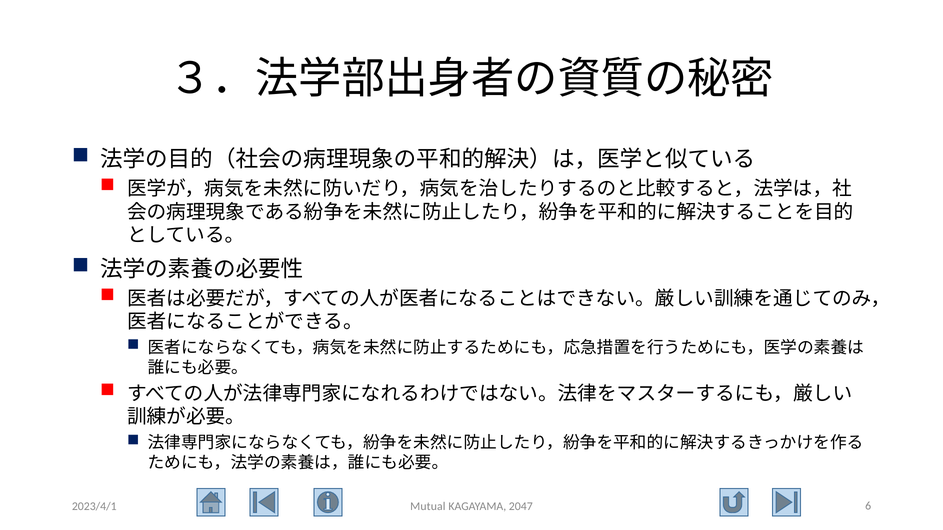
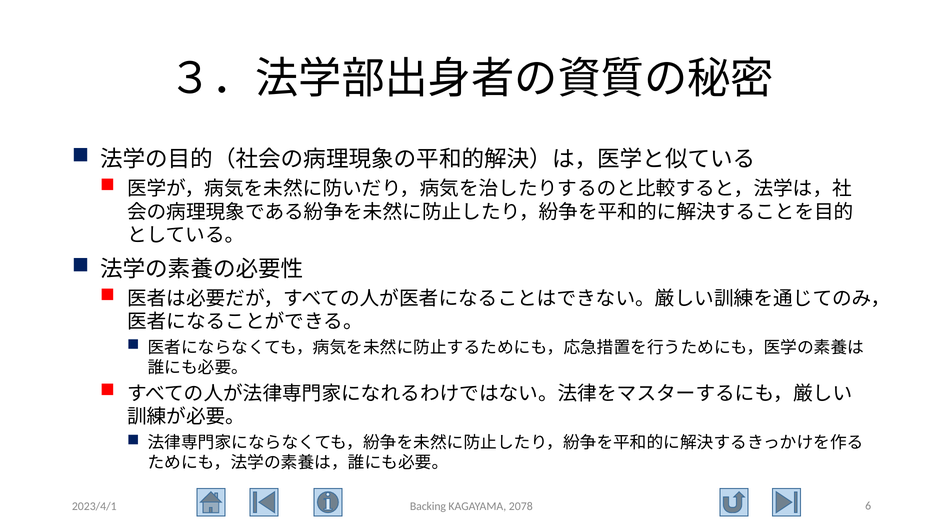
Mutual: Mutual -> Backing
2047: 2047 -> 2078
